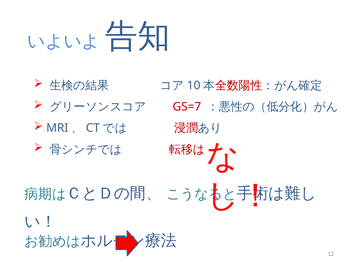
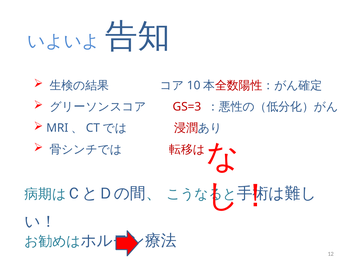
GS=7: GS=7 -> GS=3
